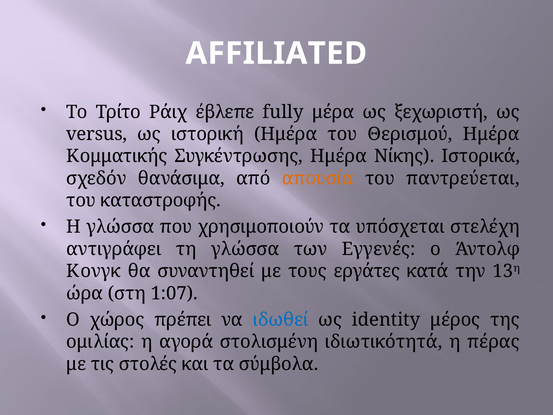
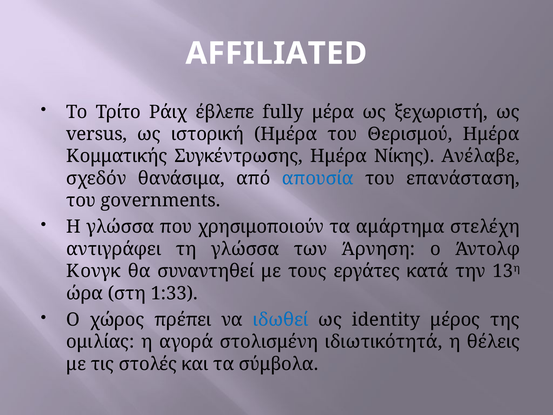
Ιστορικά: Ιστορικά -> Ανέλαβε
απουσία colour: orange -> blue
παντρεύεται: παντρεύεται -> επανάσταση
καταστροφής: καταστροφής -> governments
υπόσχεται: υπόσχεται -> αμάρτημα
Εγγενές: Εγγενές -> Άρνηση
1:07: 1:07 -> 1:33
πέρας: πέρας -> θέλεις
